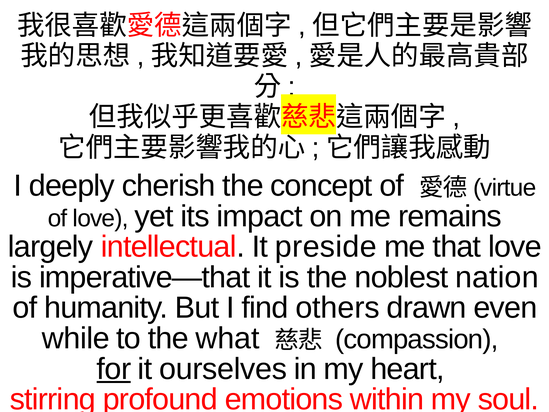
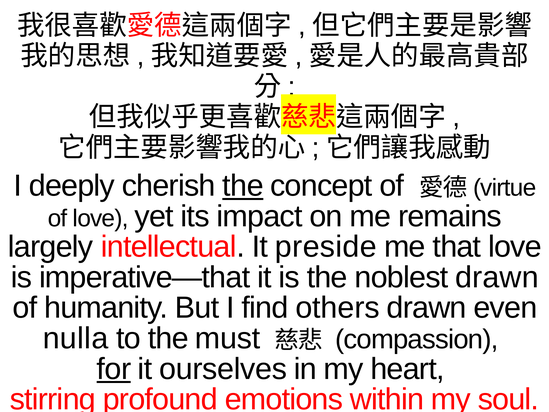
the at (243, 186) underline: none -> present
noblest nation: nation -> drawn
while: while -> nulla
what: what -> must
